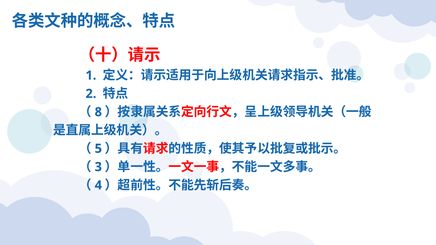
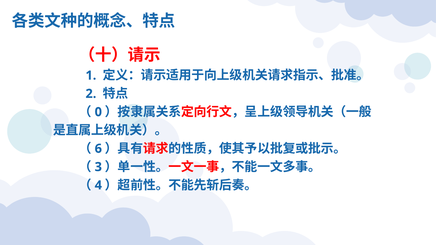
8: 8 -> 0
5: 5 -> 6
